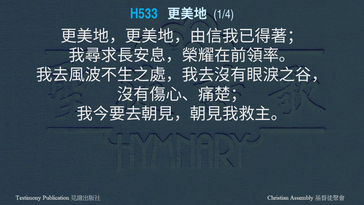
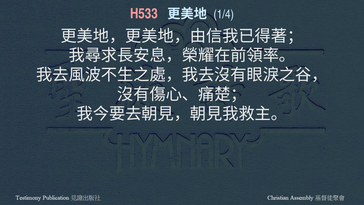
H533 colour: light blue -> pink
